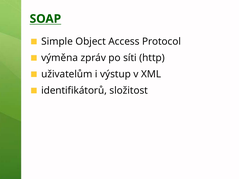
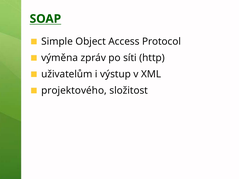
identifikátorů: identifikátorů -> projektového
